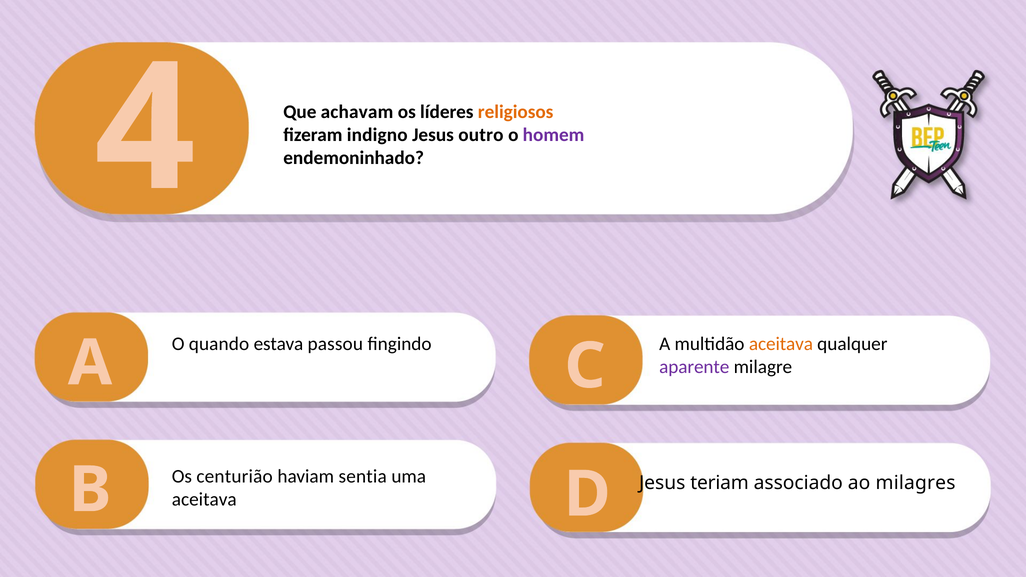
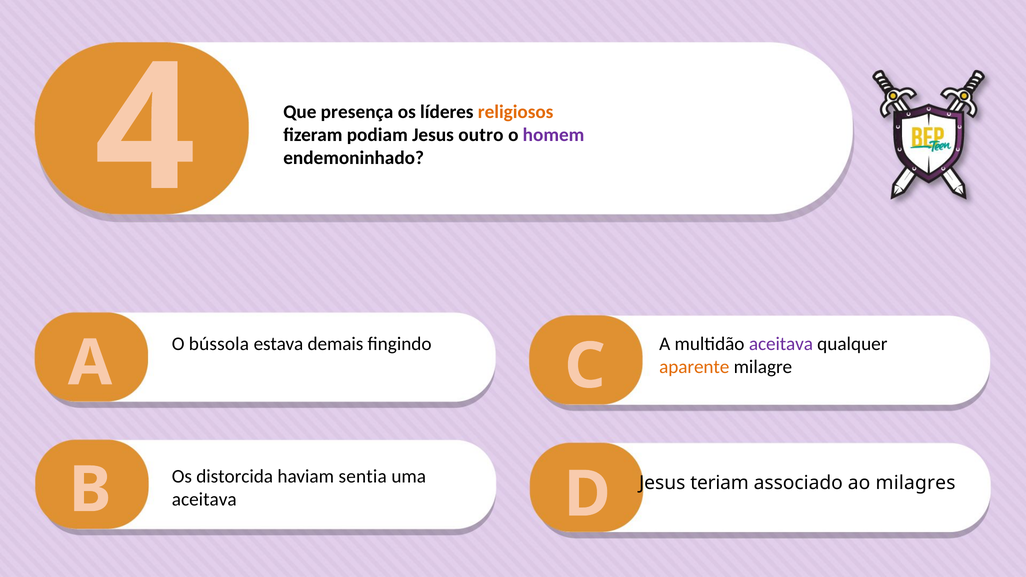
achavam: achavam -> presença
indigno: indigno -> podiam
quando: quando -> bússola
passou: passou -> demais
aceitava at (781, 344) colour: orange -> purple
aparente colour: purple -> orange
centurião: centurião -> distorcida
